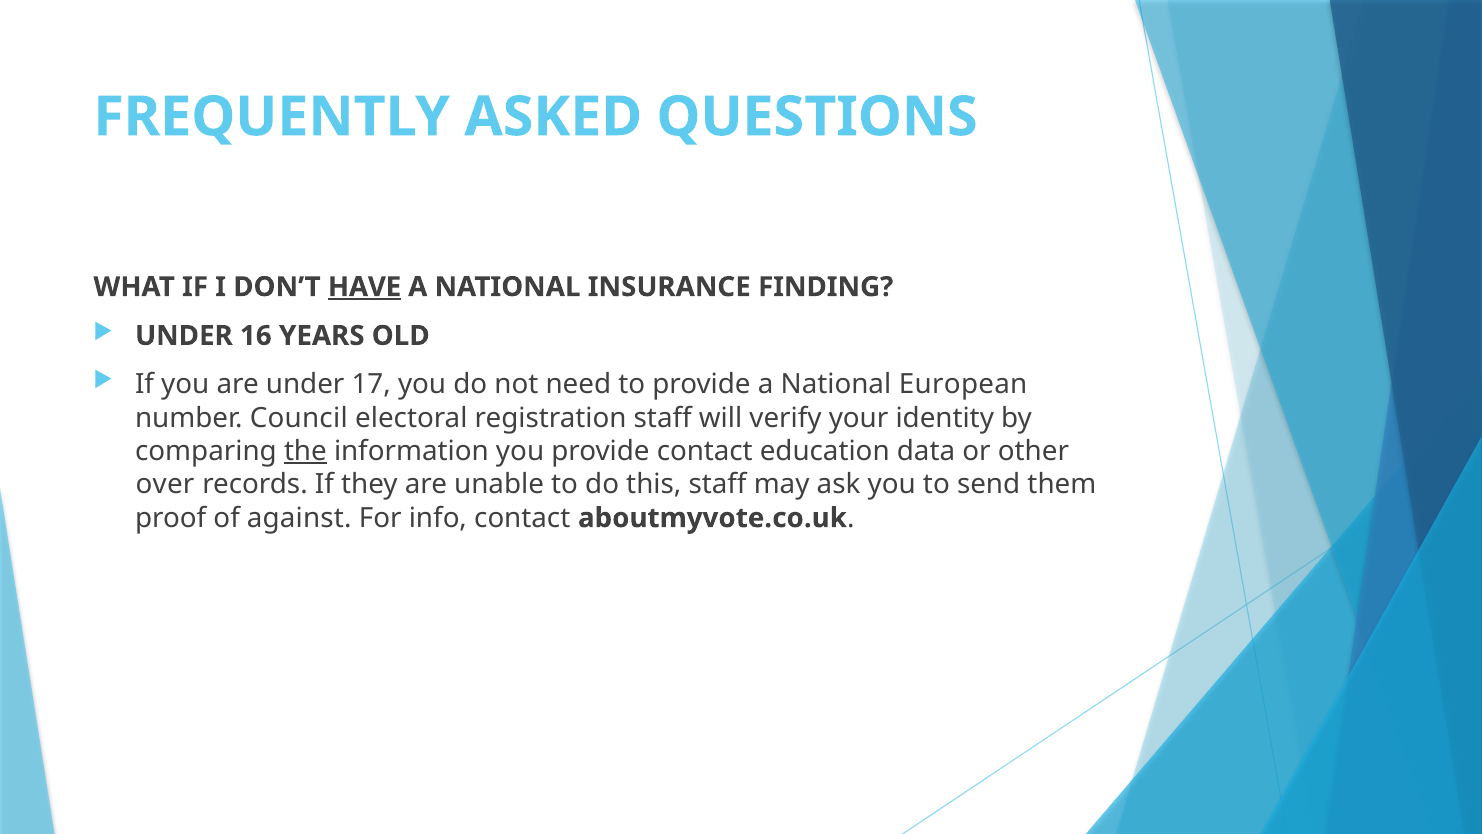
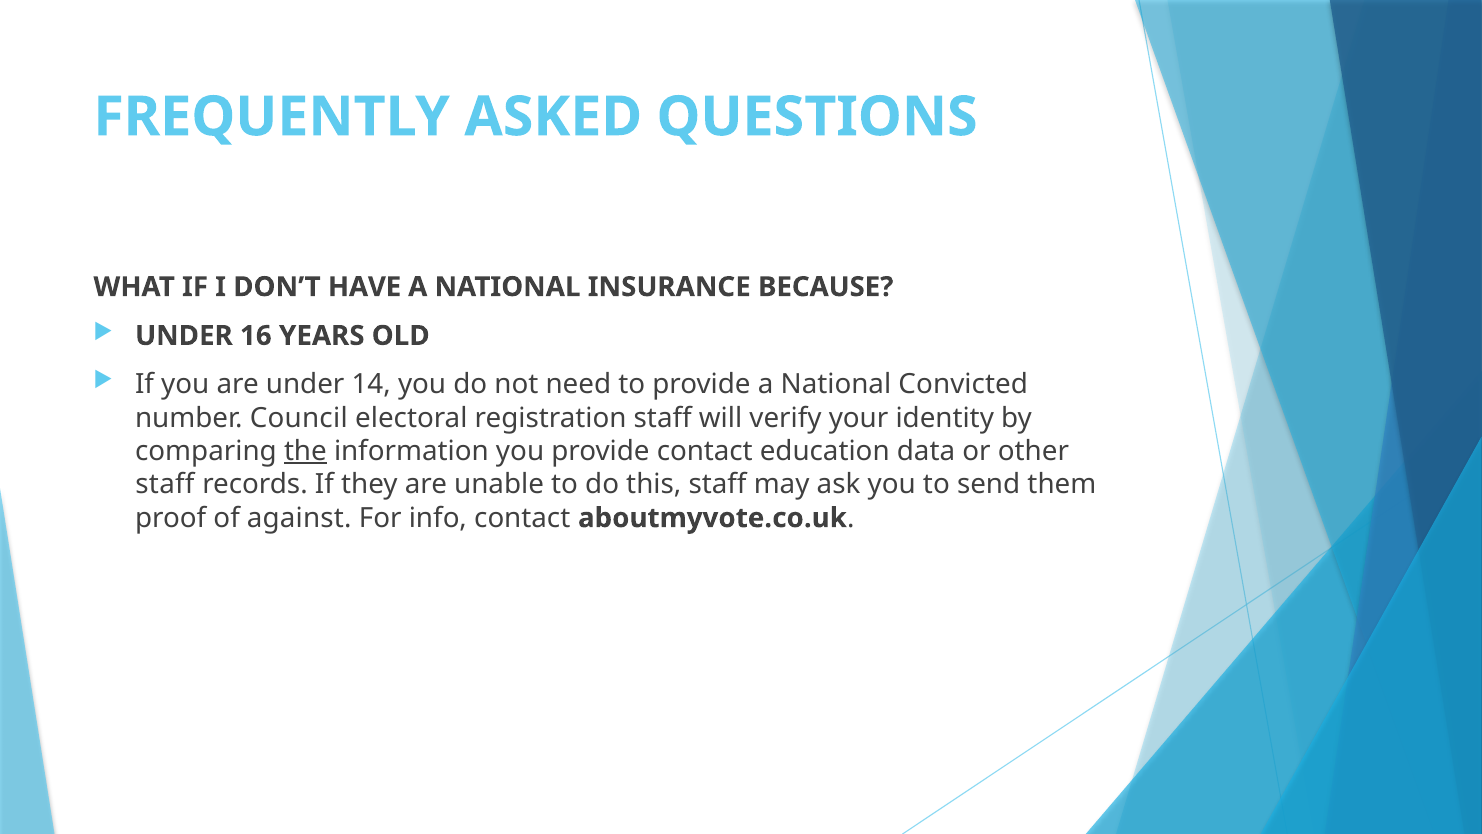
HAVE underline: present -> none
FINDING: FINDING -> BECAUSE
17: 17 -> 14
European: European -> Convicted
over at (165, 484): over -> staff
